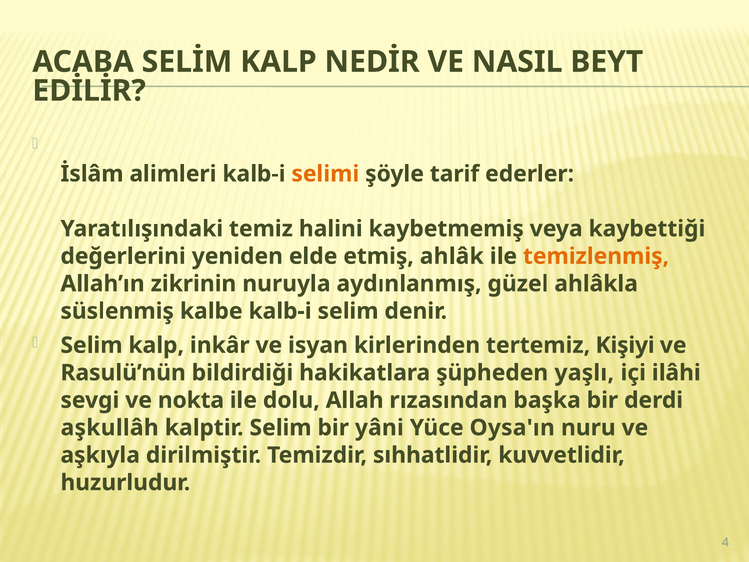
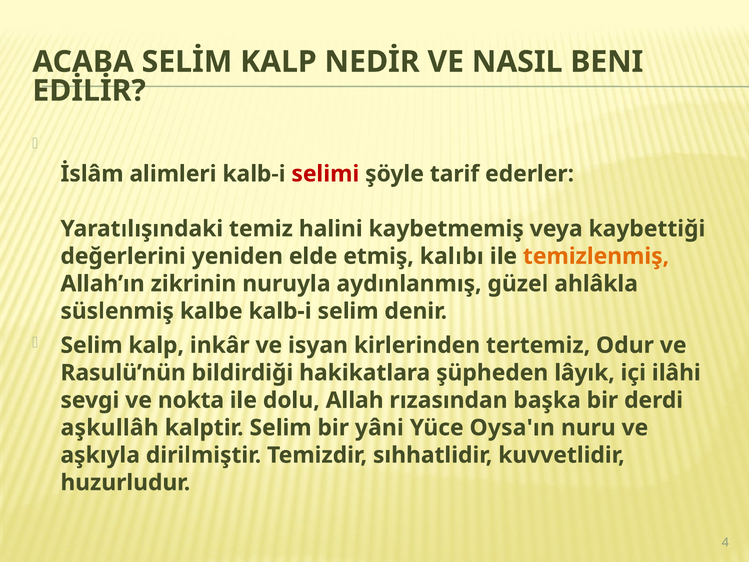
BEYT: BEYT -> BENI
selimi colour: orange -> red
ahlâk: ahlâk -> kalıbı
Kişiyi: Kişiyi -> Odur
yaşlı: yaşlı -> lâyık
